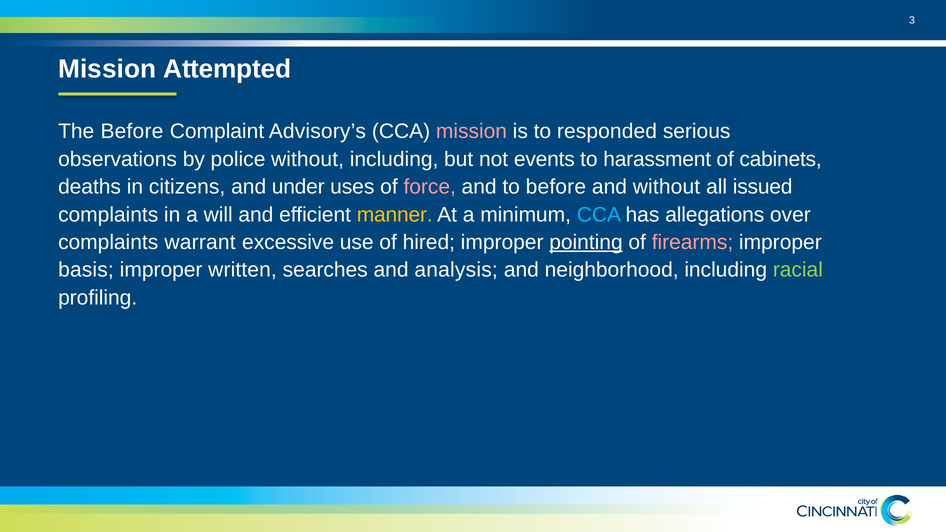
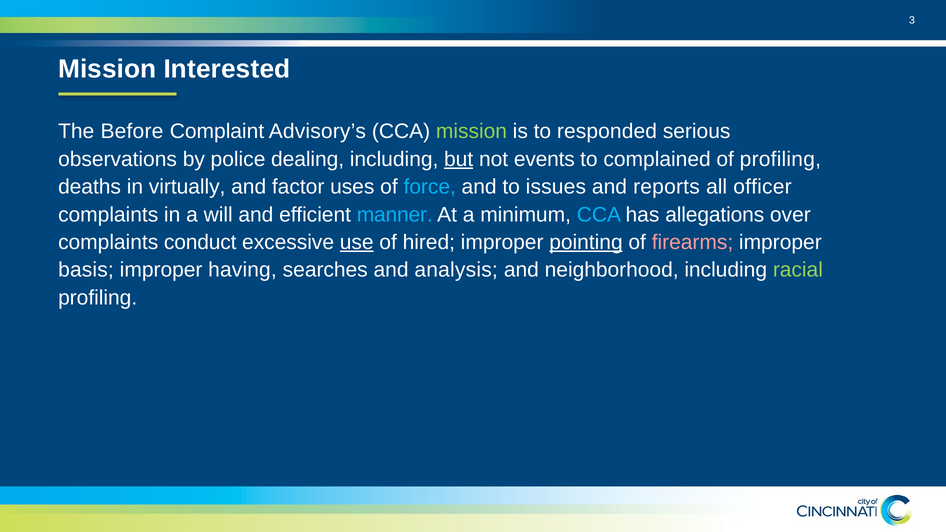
Attempted: Attempted -> Interested
mission at (471, 132) colour: pink -> light green
police without: without -> dealing
but underline: none -> present
harassment: harassment -> complained
of cabinets: cabinets -> profiling
citizens: citizens -> virtually
under: under -> factor
force colour: pink -> light blue
to before: before -> issues
and without: without -> reports
issued: issued -> officer
manner colour: yellow -> light blue
warrant: warrant -> conduct
use underline: none -> present
written: written -> having
